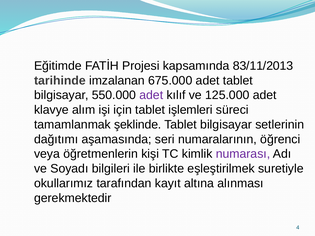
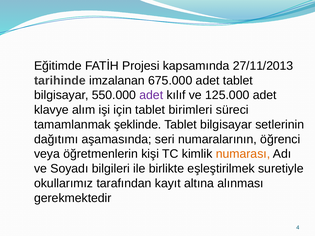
83/11/2013: 83/11/2013 -> 27/11/2013
işlemleri: işlemleri -> birimleri
numarası colour: purple -> orange
